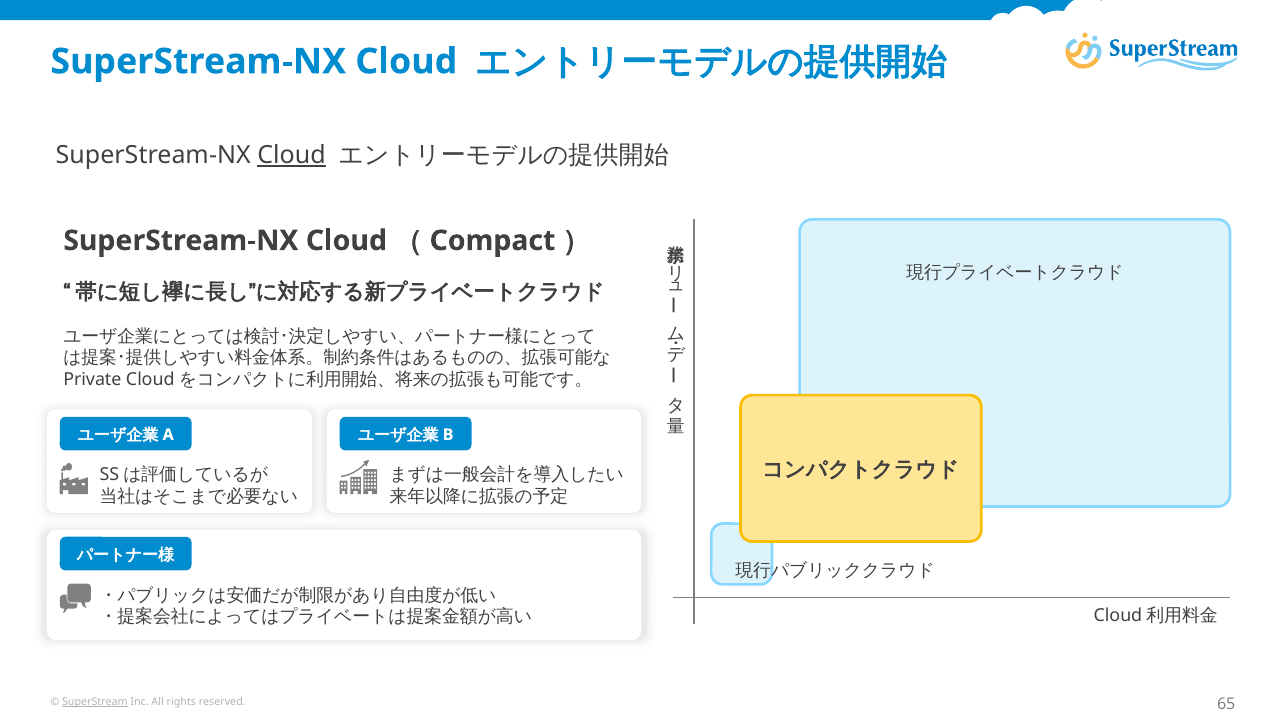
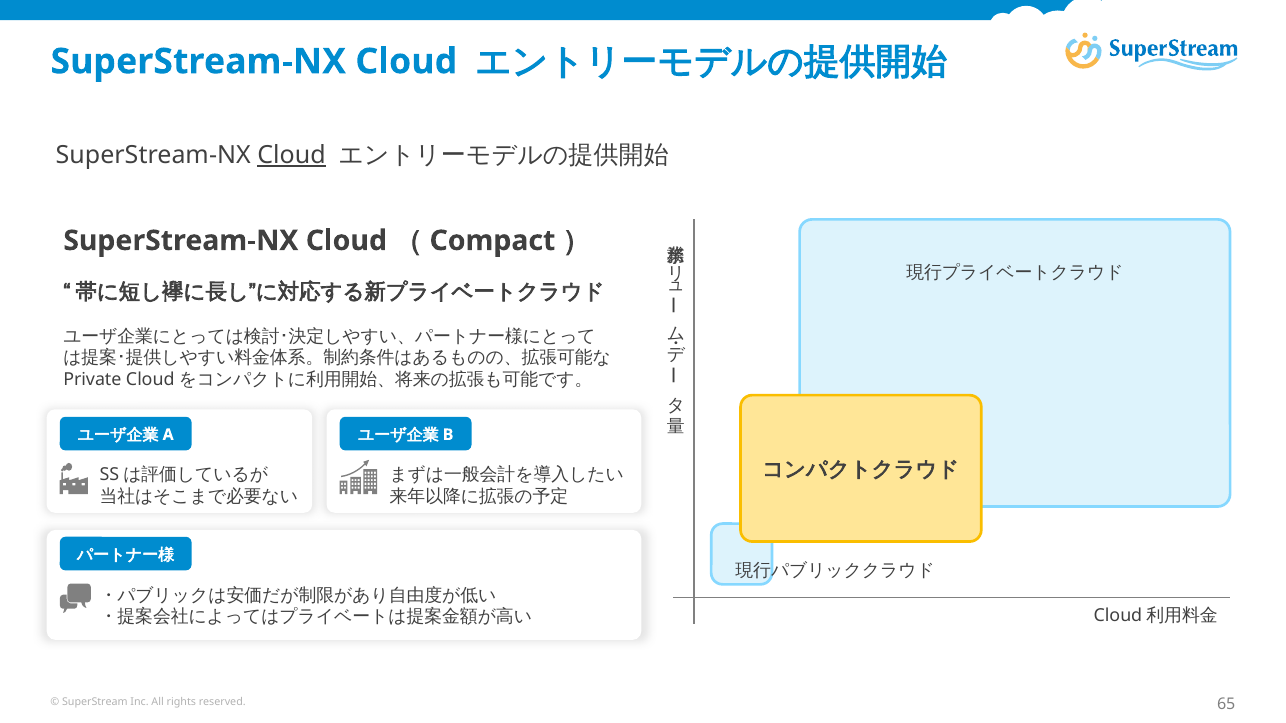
SuperStream underline: present -> none
